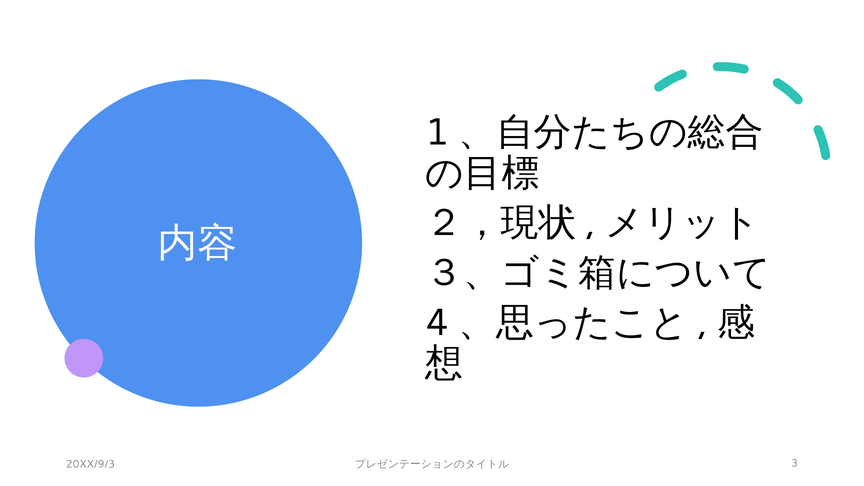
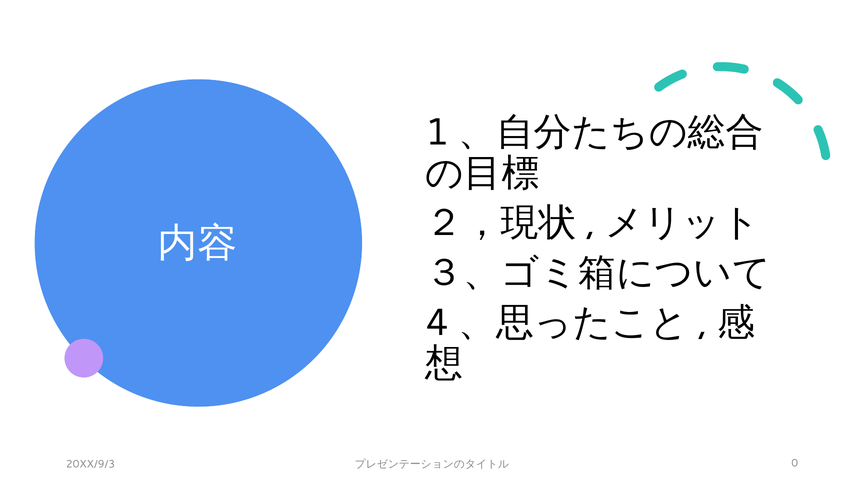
3: 3 -> 0
